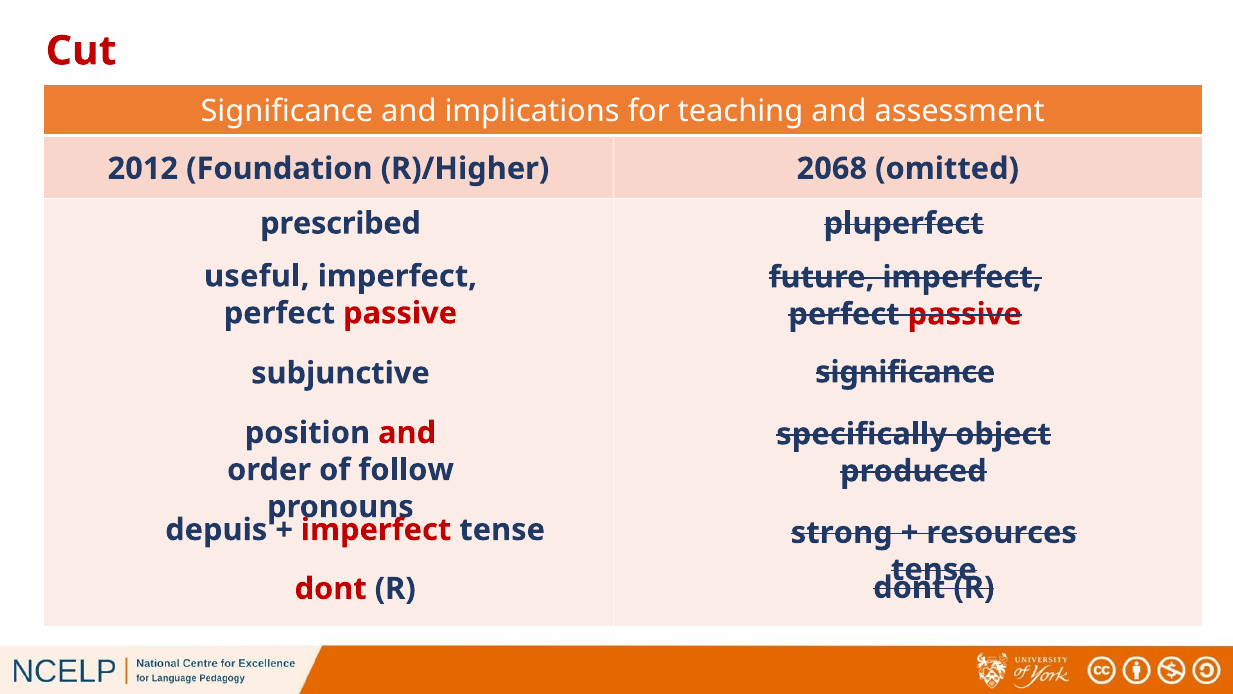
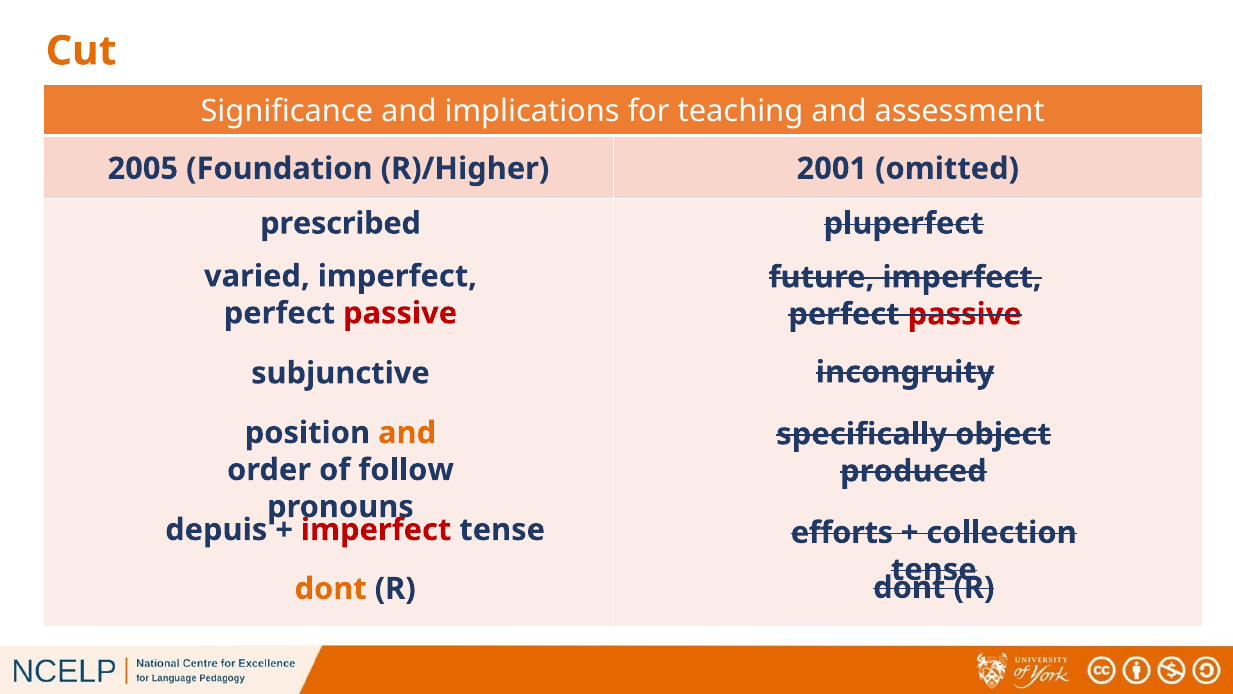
Cut colour: red -> orange
2012: 2012 -> 2005
2068: 2068 -> 2001
useful: useful -> varied
subjunctive significance: significance -> incongruity
and at (407, 433) colour: red -> orange
strong: strong -> efforts
resources: resources -> collection
dont at (331, 588) colour: red -> orange
